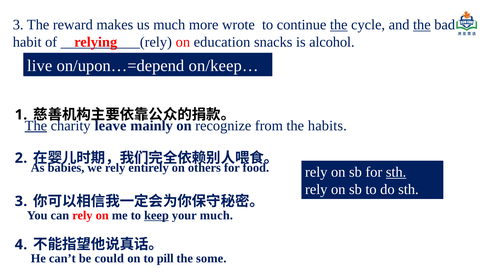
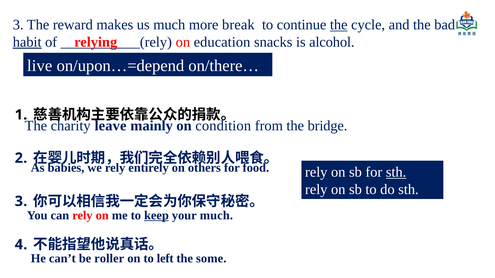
wrote: wrote -> break
the at (422, 25) underline: present -> none
habit underline: none -> present
on/keep…: on/keep… -> on/there…
The at (36, 126) underline: present -> none
recognize: recognize -> condition
habits: habits -> bridge
could: could -> roller
pill: pill -> left
